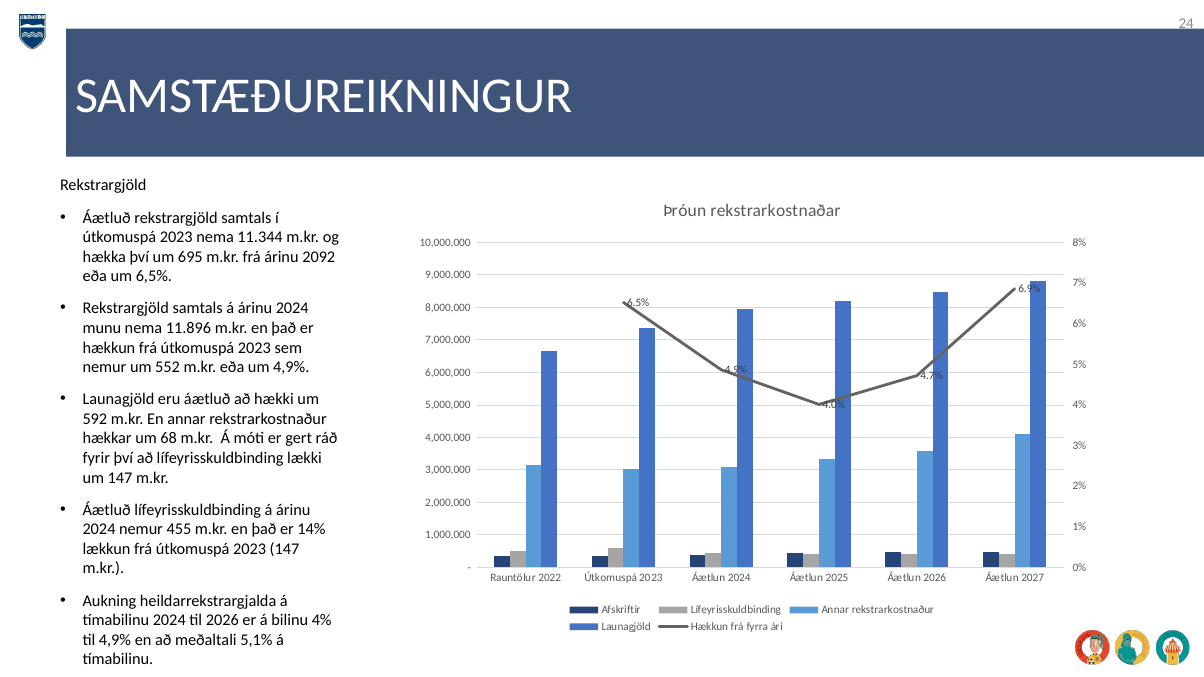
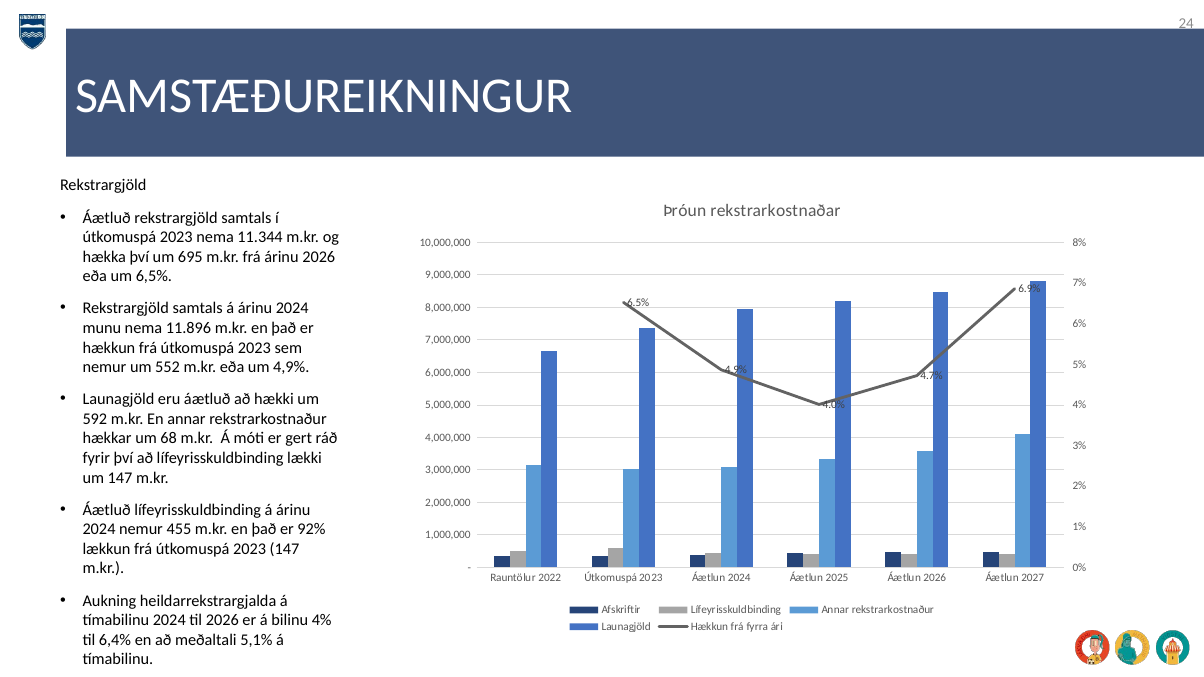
árinu 2092: 2092 -> 2026
14%: 14% -> 92%
til 4,9%: 4,9% -> 6,4%
